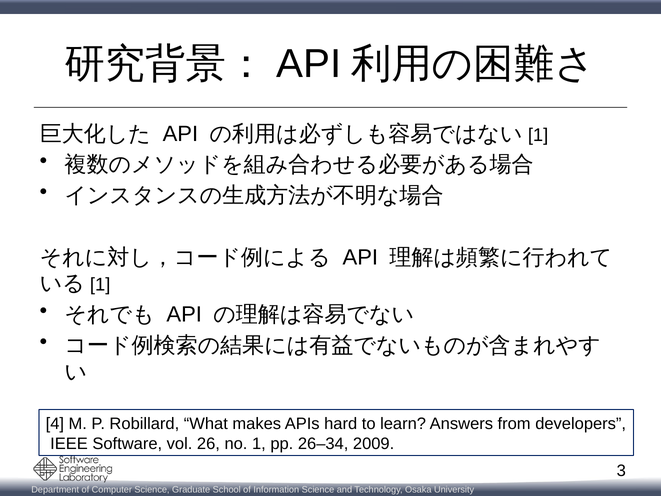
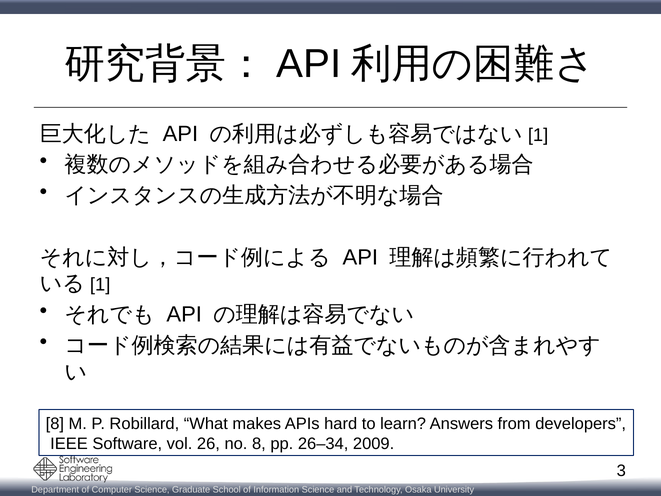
4 at (55, 424): 4 -> 8
no 1: 1 -> 8
